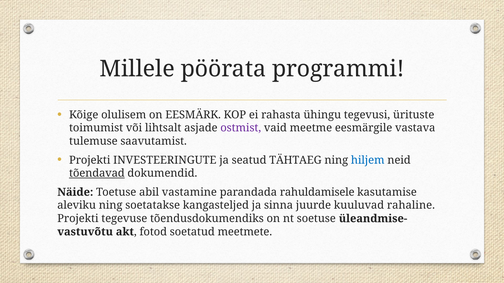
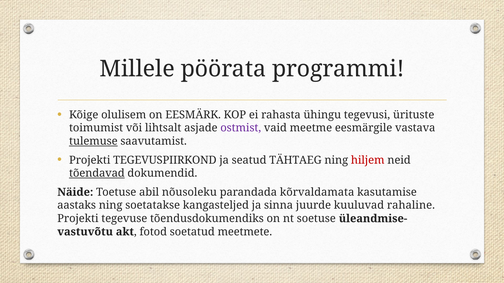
tulemuse underline: none -> present
INVESTEERINGUTE: INVESTEERINGUTE -> TEGEVUSPIIRKOND
hiljem colour: blue -> red
vastamine: vastamine -> nõusoleku
rahuldamisele: rahuldamisele -> kõrvaldamata
aleviku: aleviku -> aastaks
